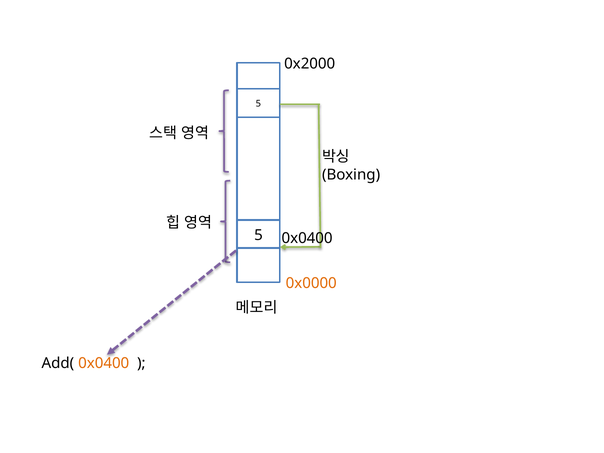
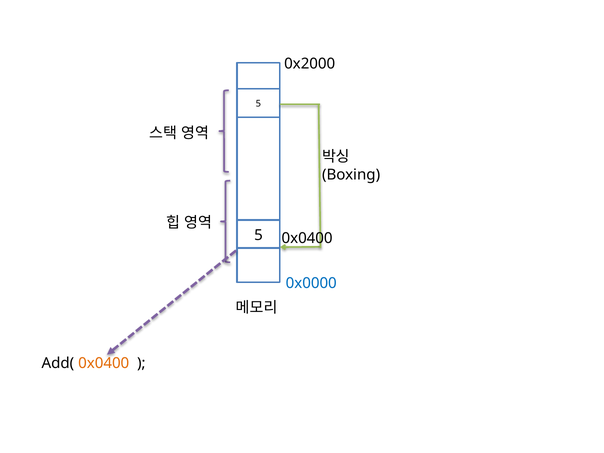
0x0000 colour: orange -> blue
